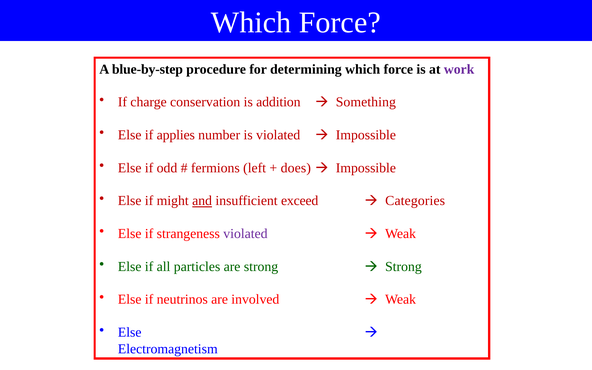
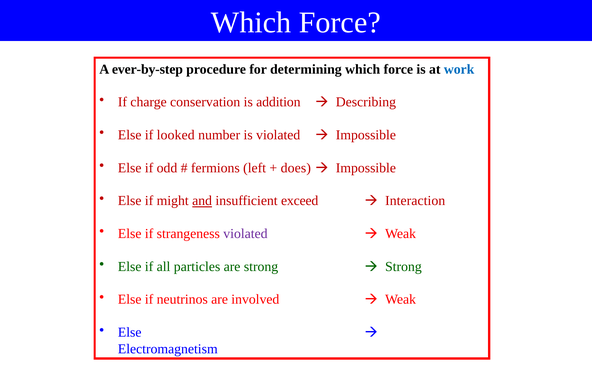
blue-by-step: blue-by-step -> ever-by-step
work colour: purple -> blue
Something: Something -> Describing
applies: applies -> looked
Categories: Categories -> Interaction
